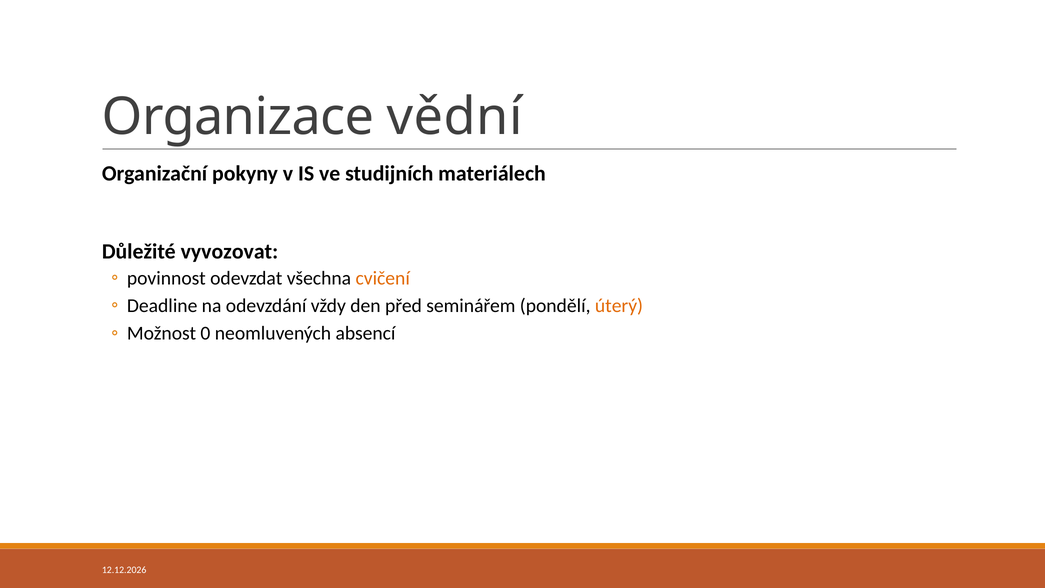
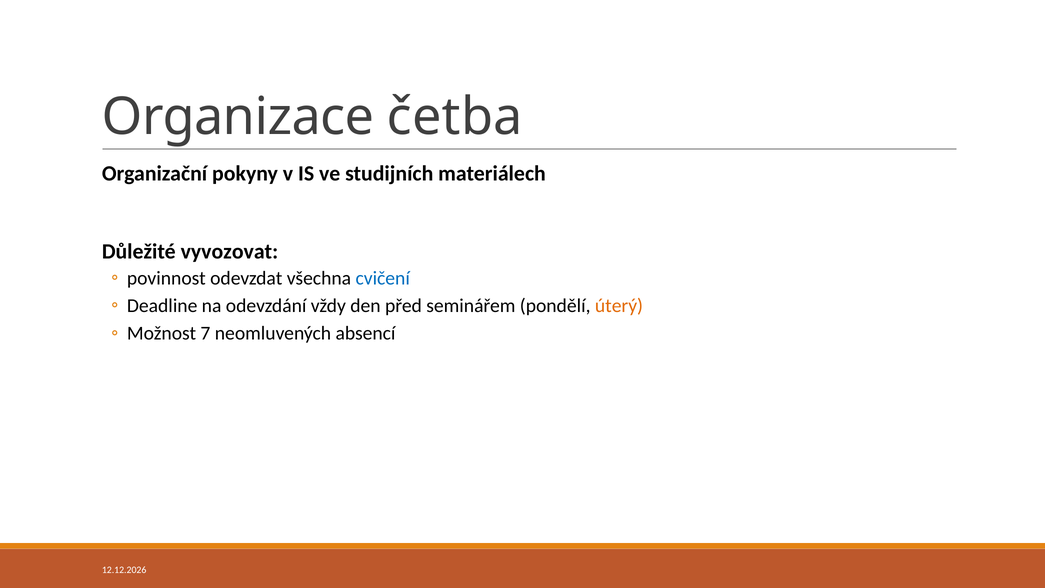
vědní: vědní -> četba
cvičení colour: orange -> blue
0: 0 -> 7
